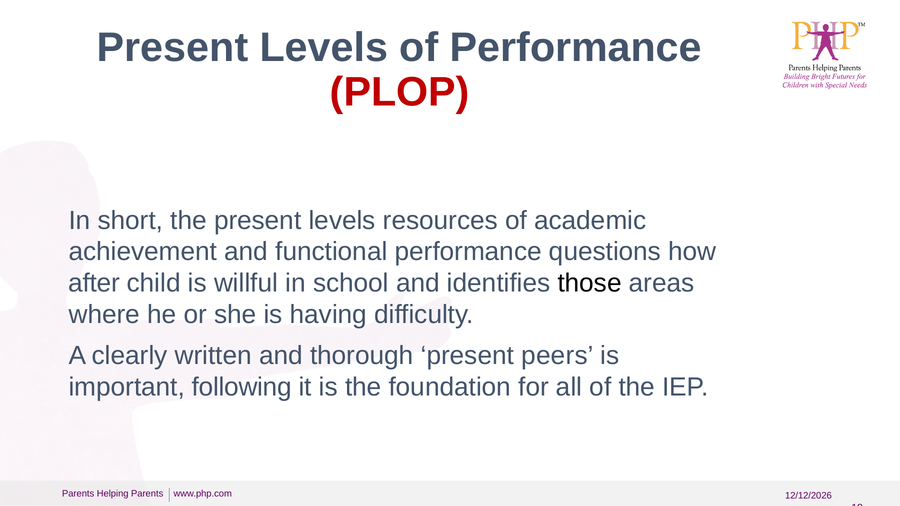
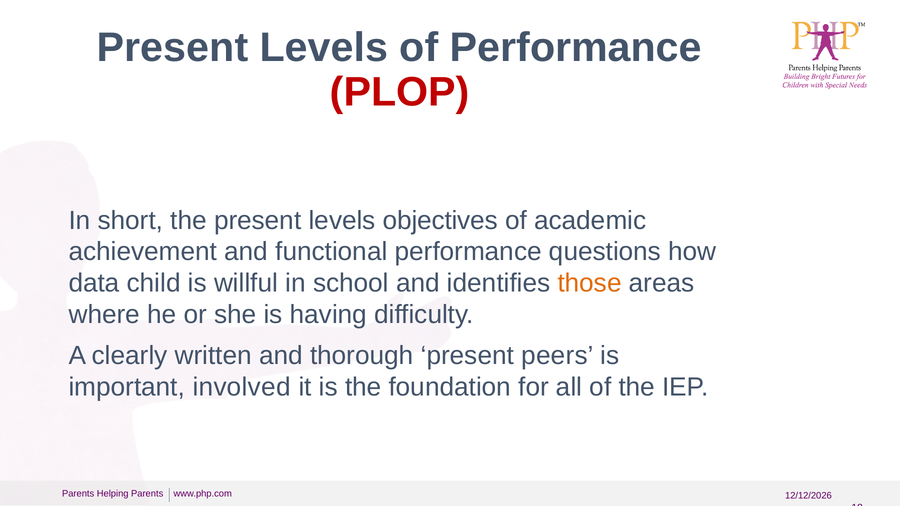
resources: resources -> objectives
after: after -> data
those colour: black -> orange
following: following -> involved
